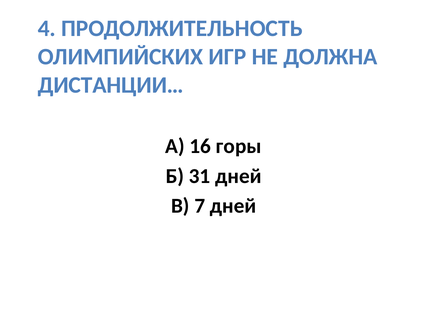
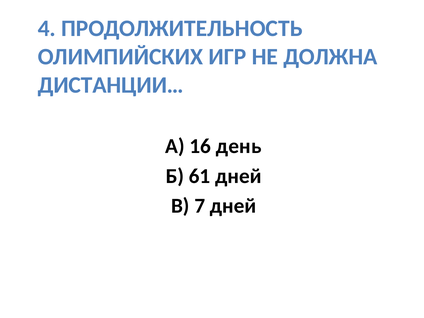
горы: горы -> день
31: 31 -> 61
